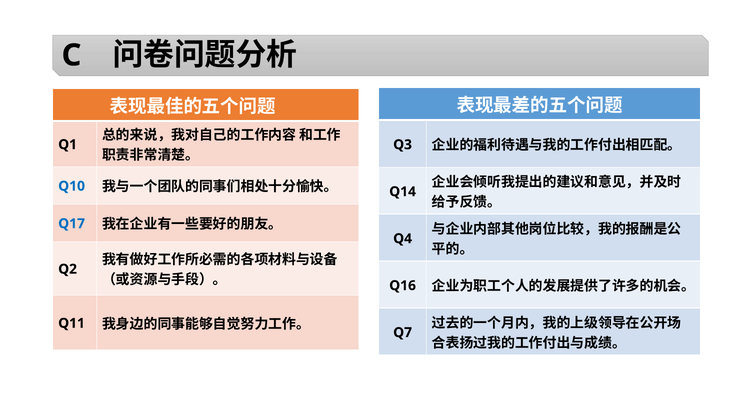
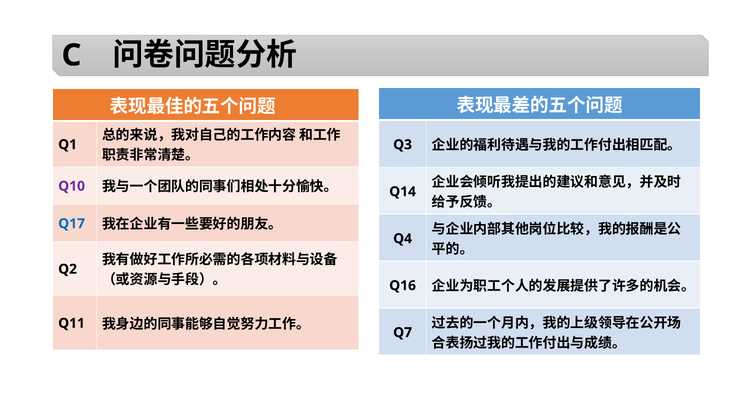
Q10 colour: blue -> purple
